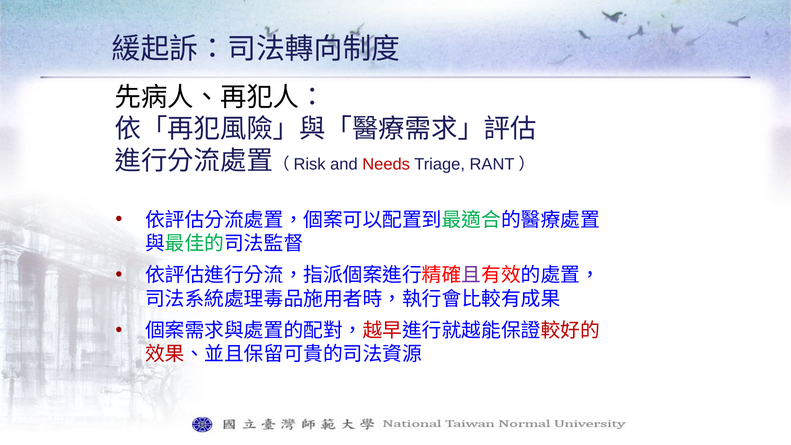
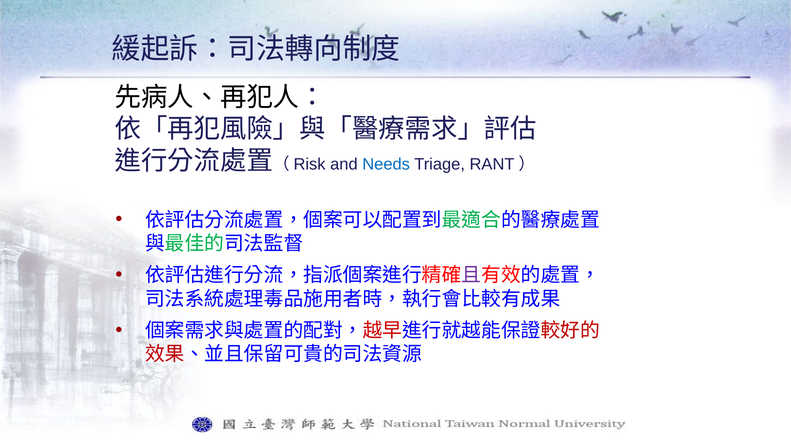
Needs colour: red -> blue
